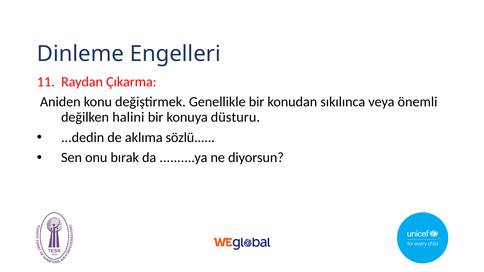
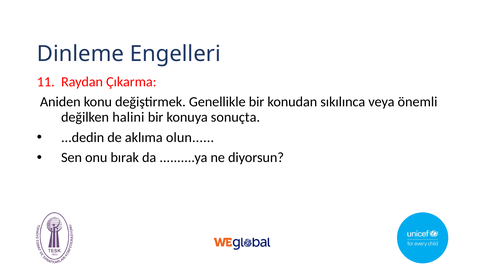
düsturu: düsturu -> sonuçta
sözlü: sözlü -> olun
